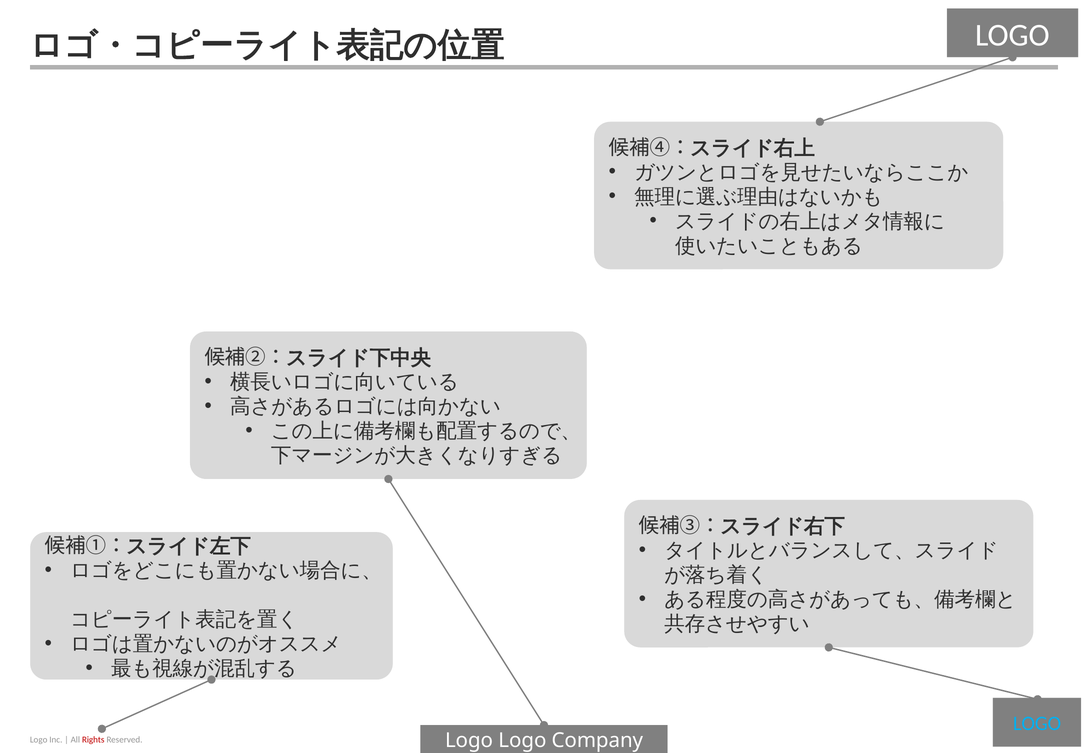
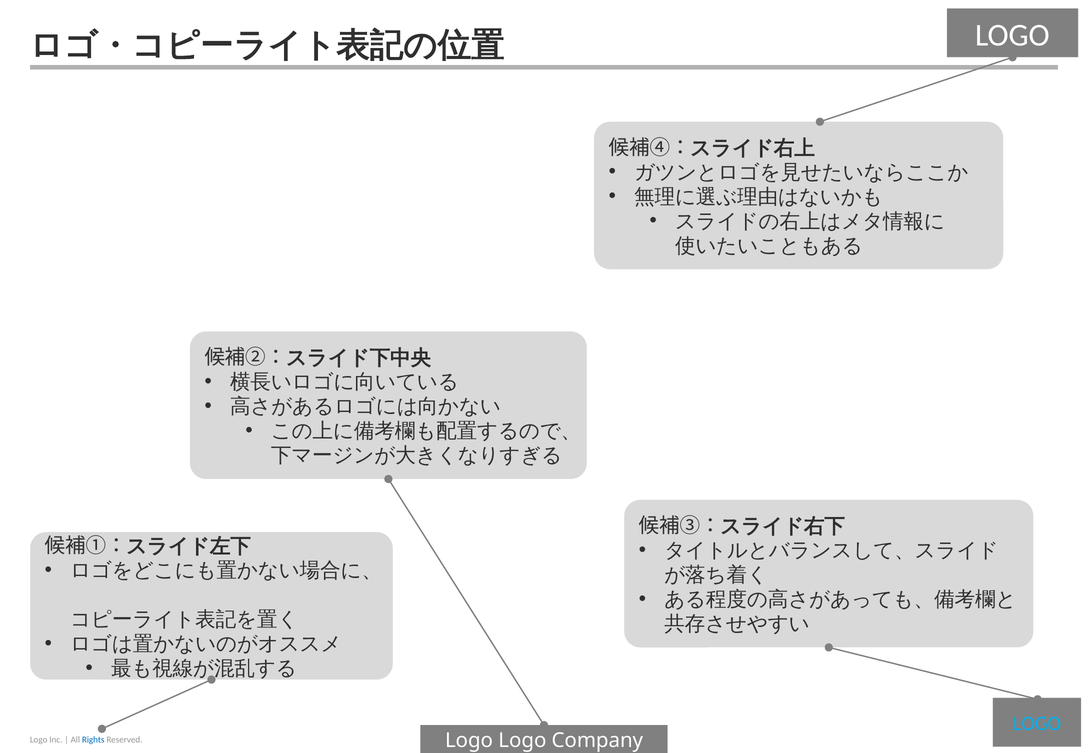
Rights colour: red -> blue
